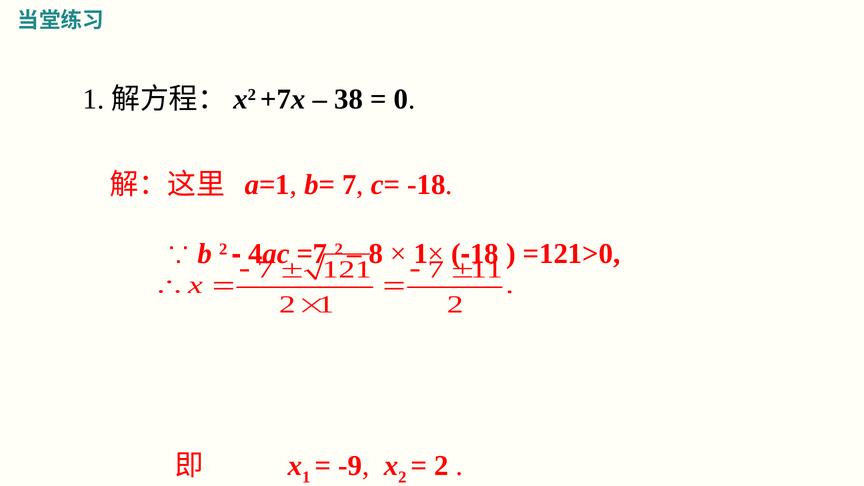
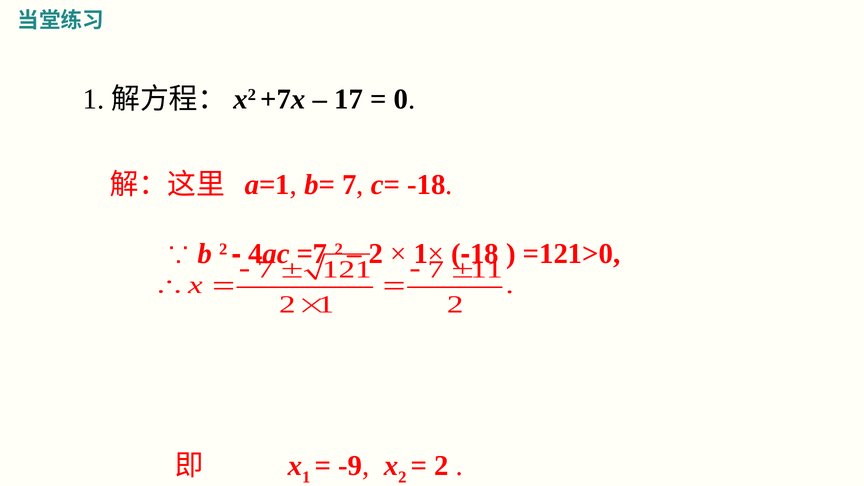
38: 38 -> 17
8 at (376, 254): 8 -> 2
